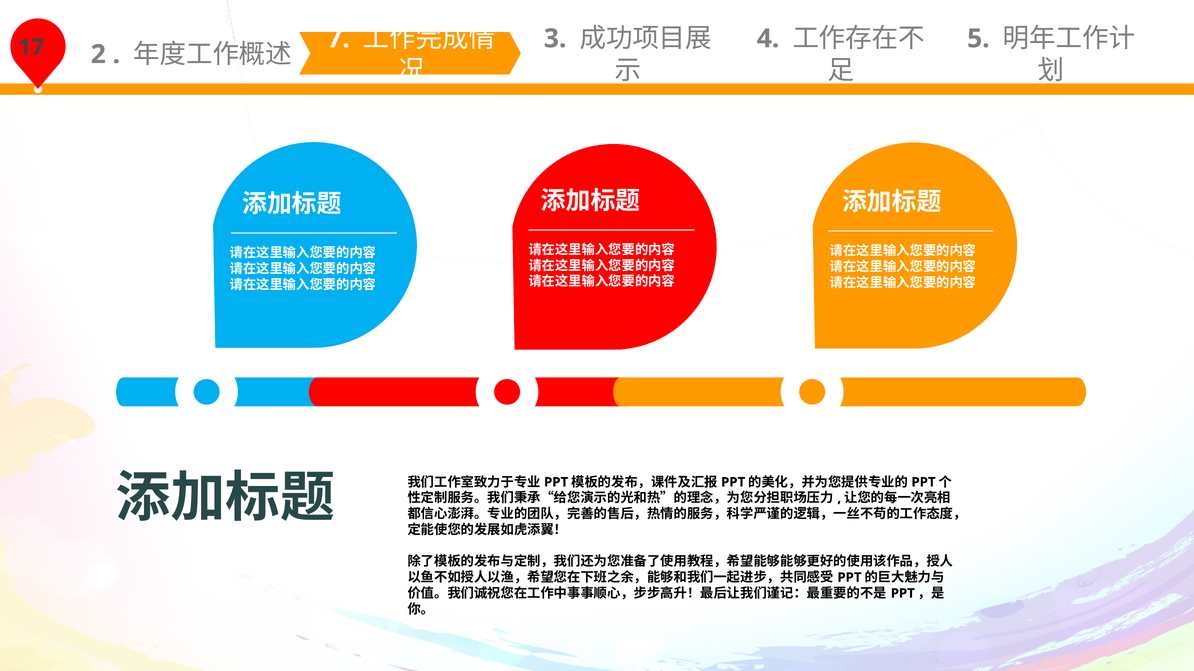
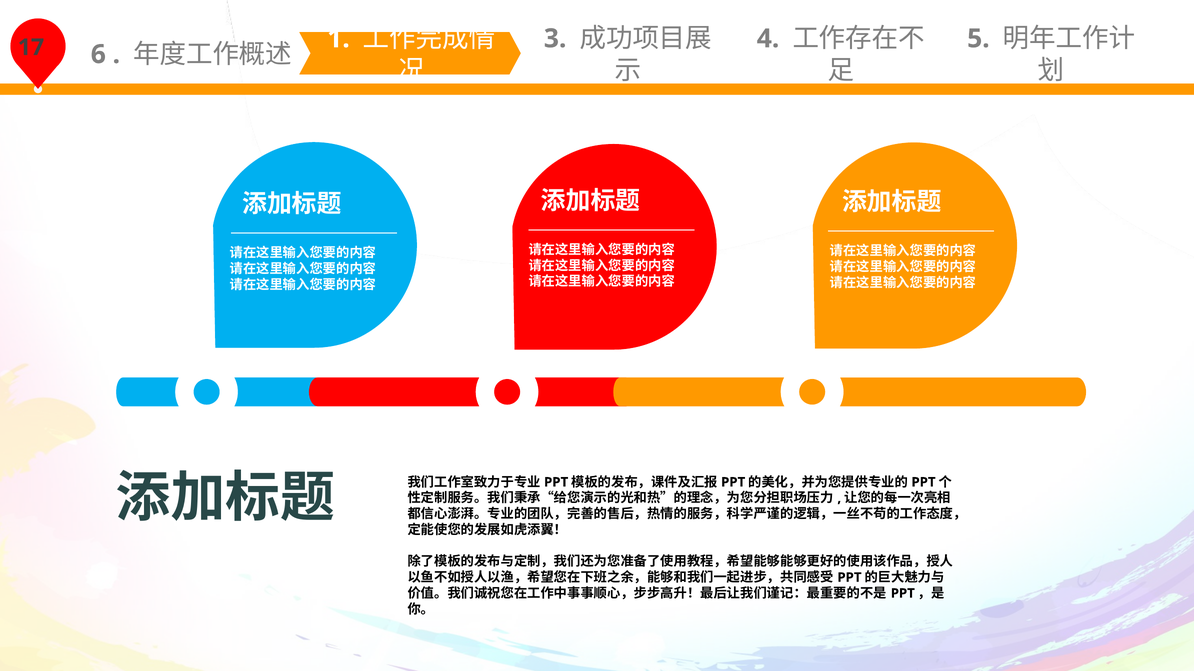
2: 2 -> 6
7: 7 -> 1
